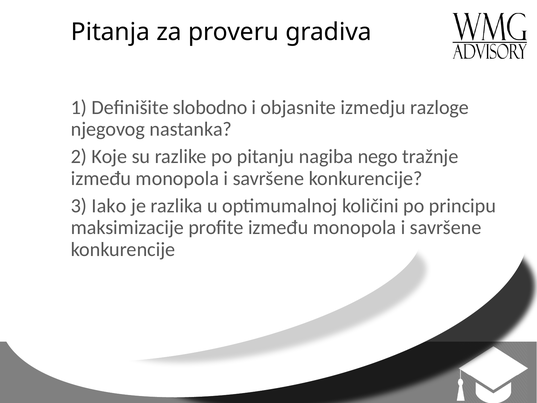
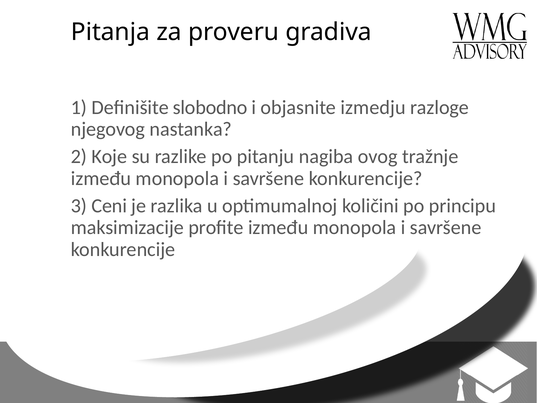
nego: nego -> ovog
Iako: Iako -> Ceni
